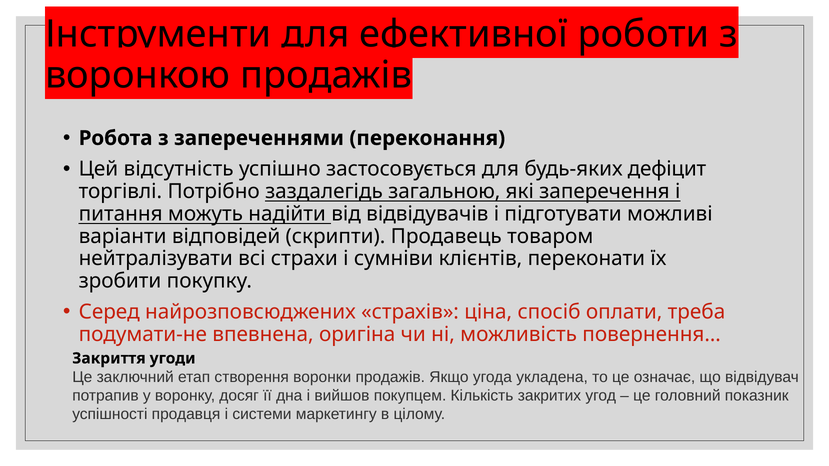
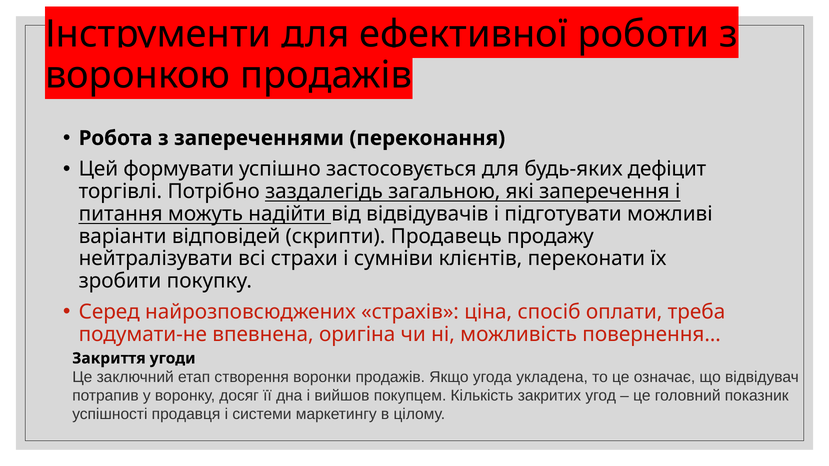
відсутність: відсутність -> формувати
товаром: товаром -> продажу
